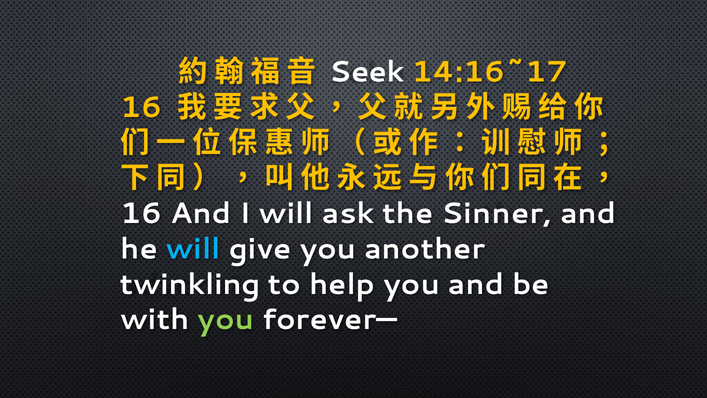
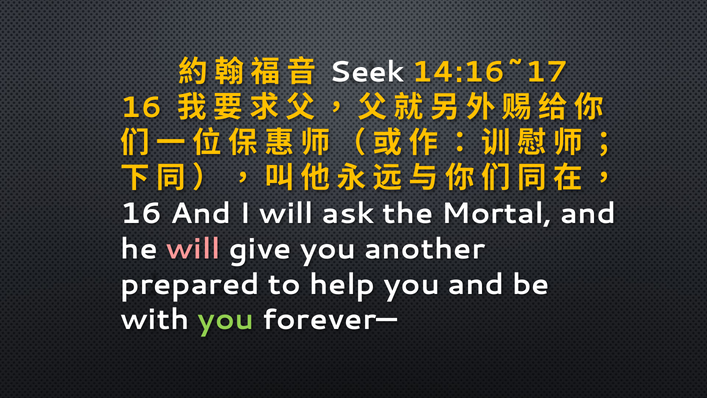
Sinner: Sinner -> Mortal
will at (193, 249) colour: light blue -> pink
twinkling: twinkling -> prepared
